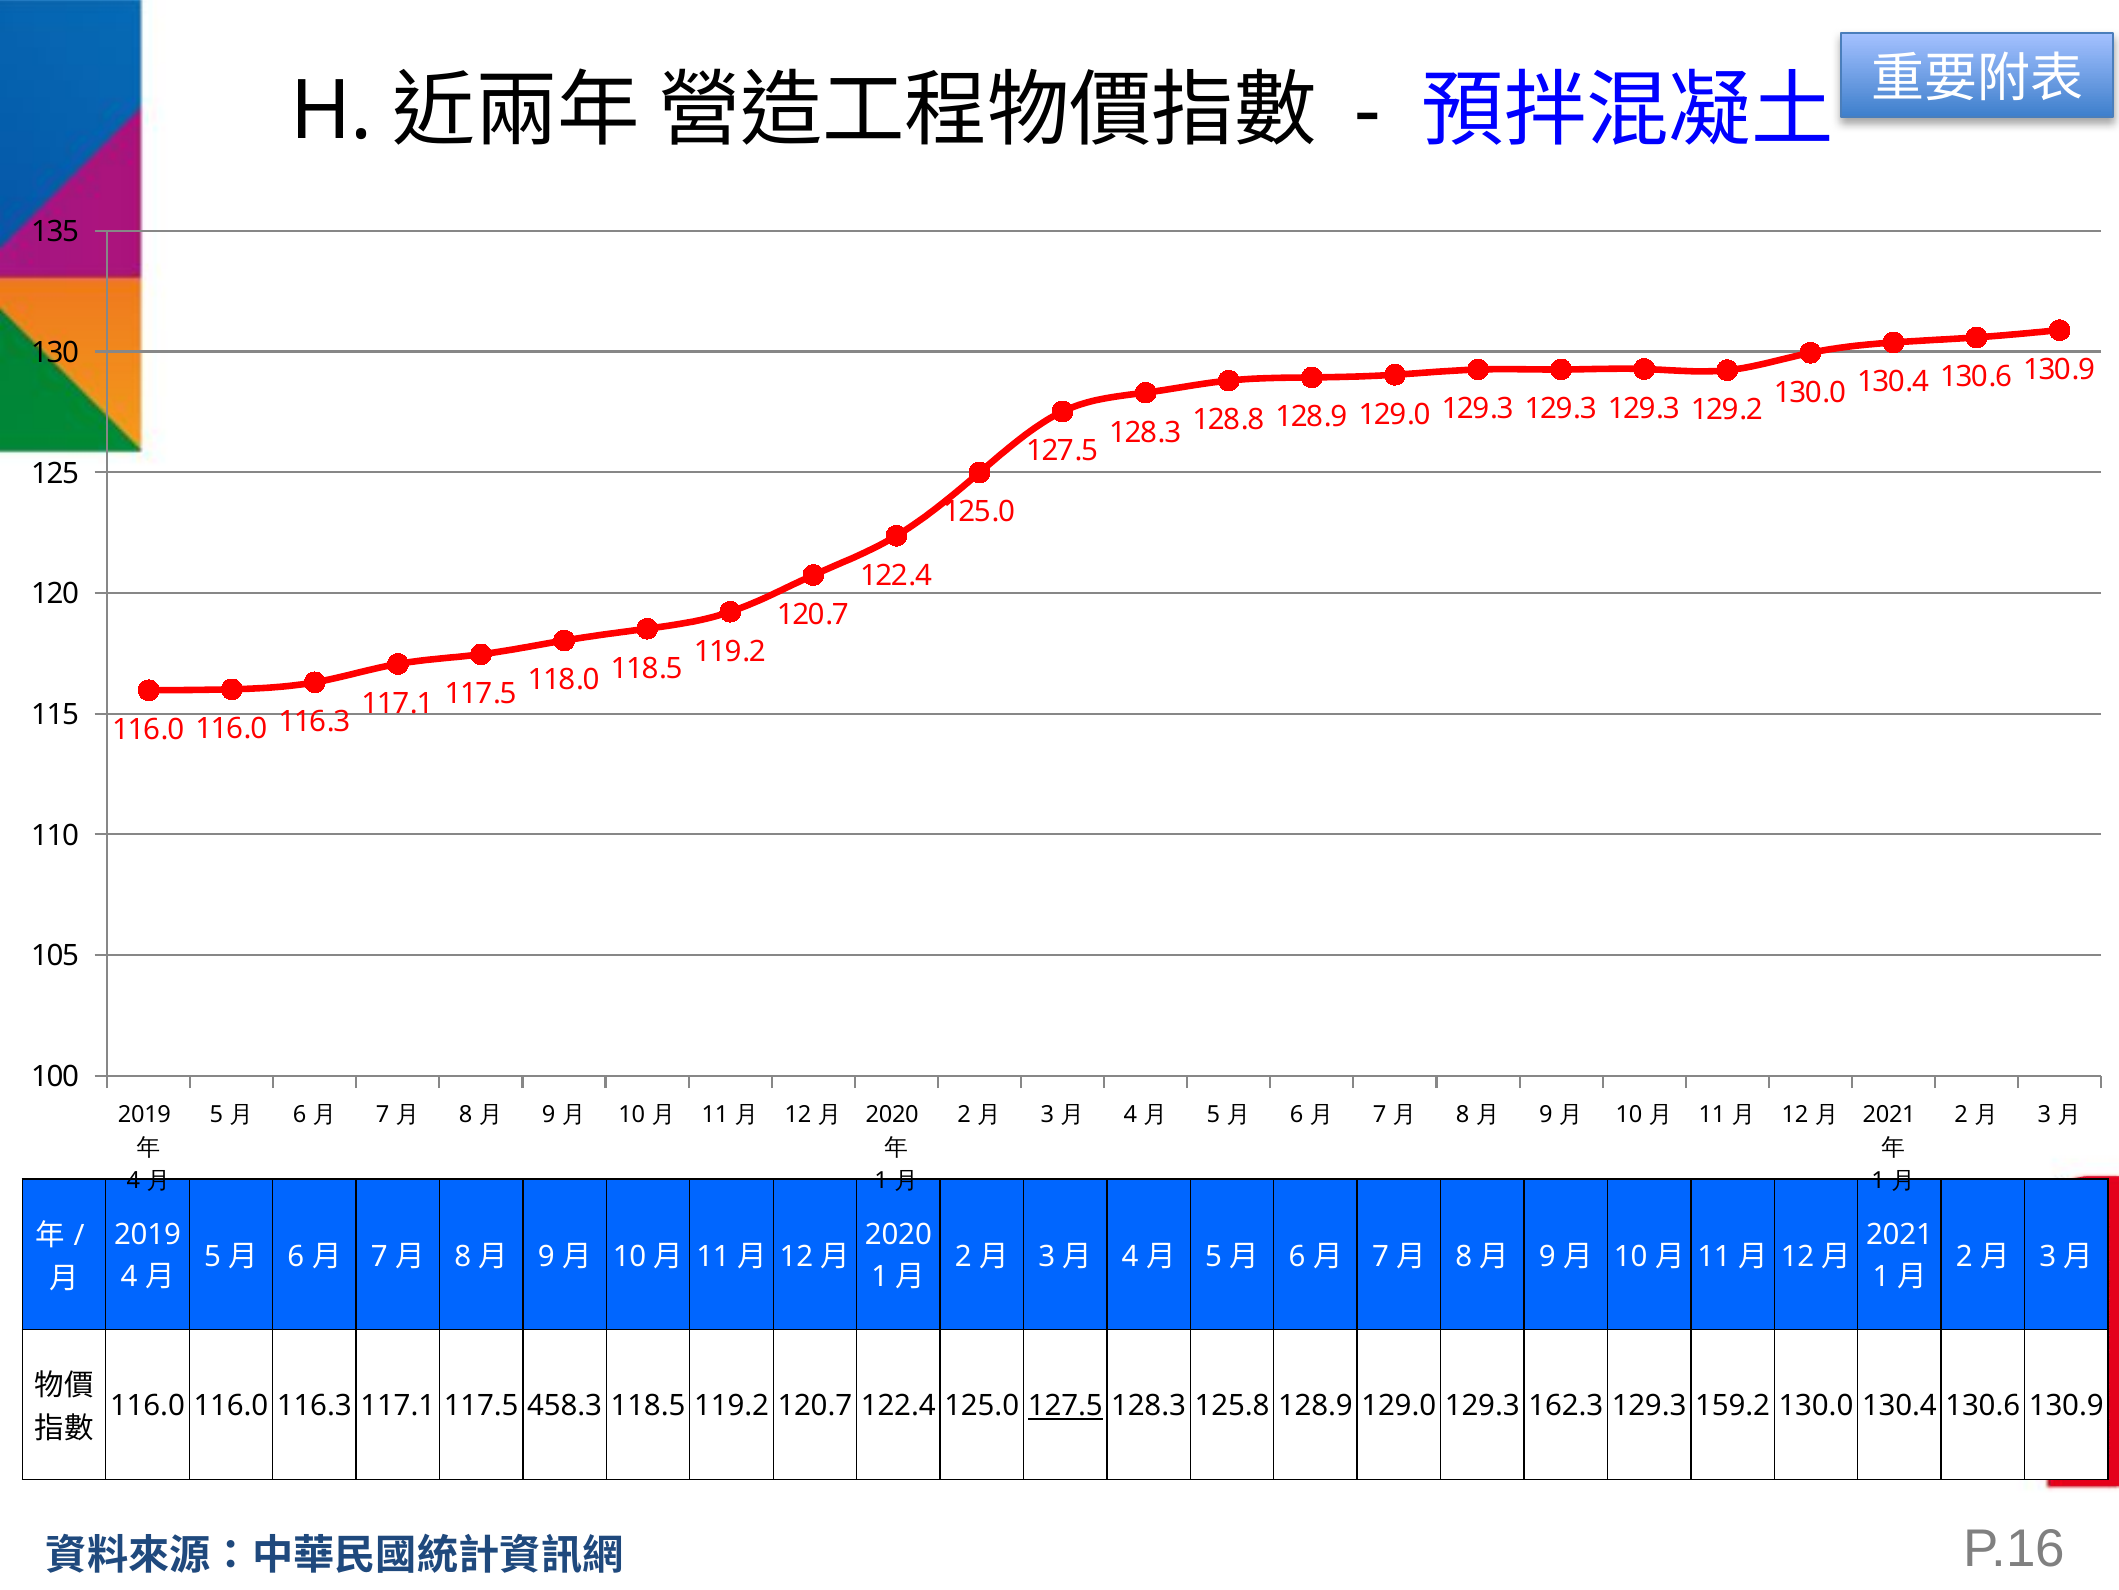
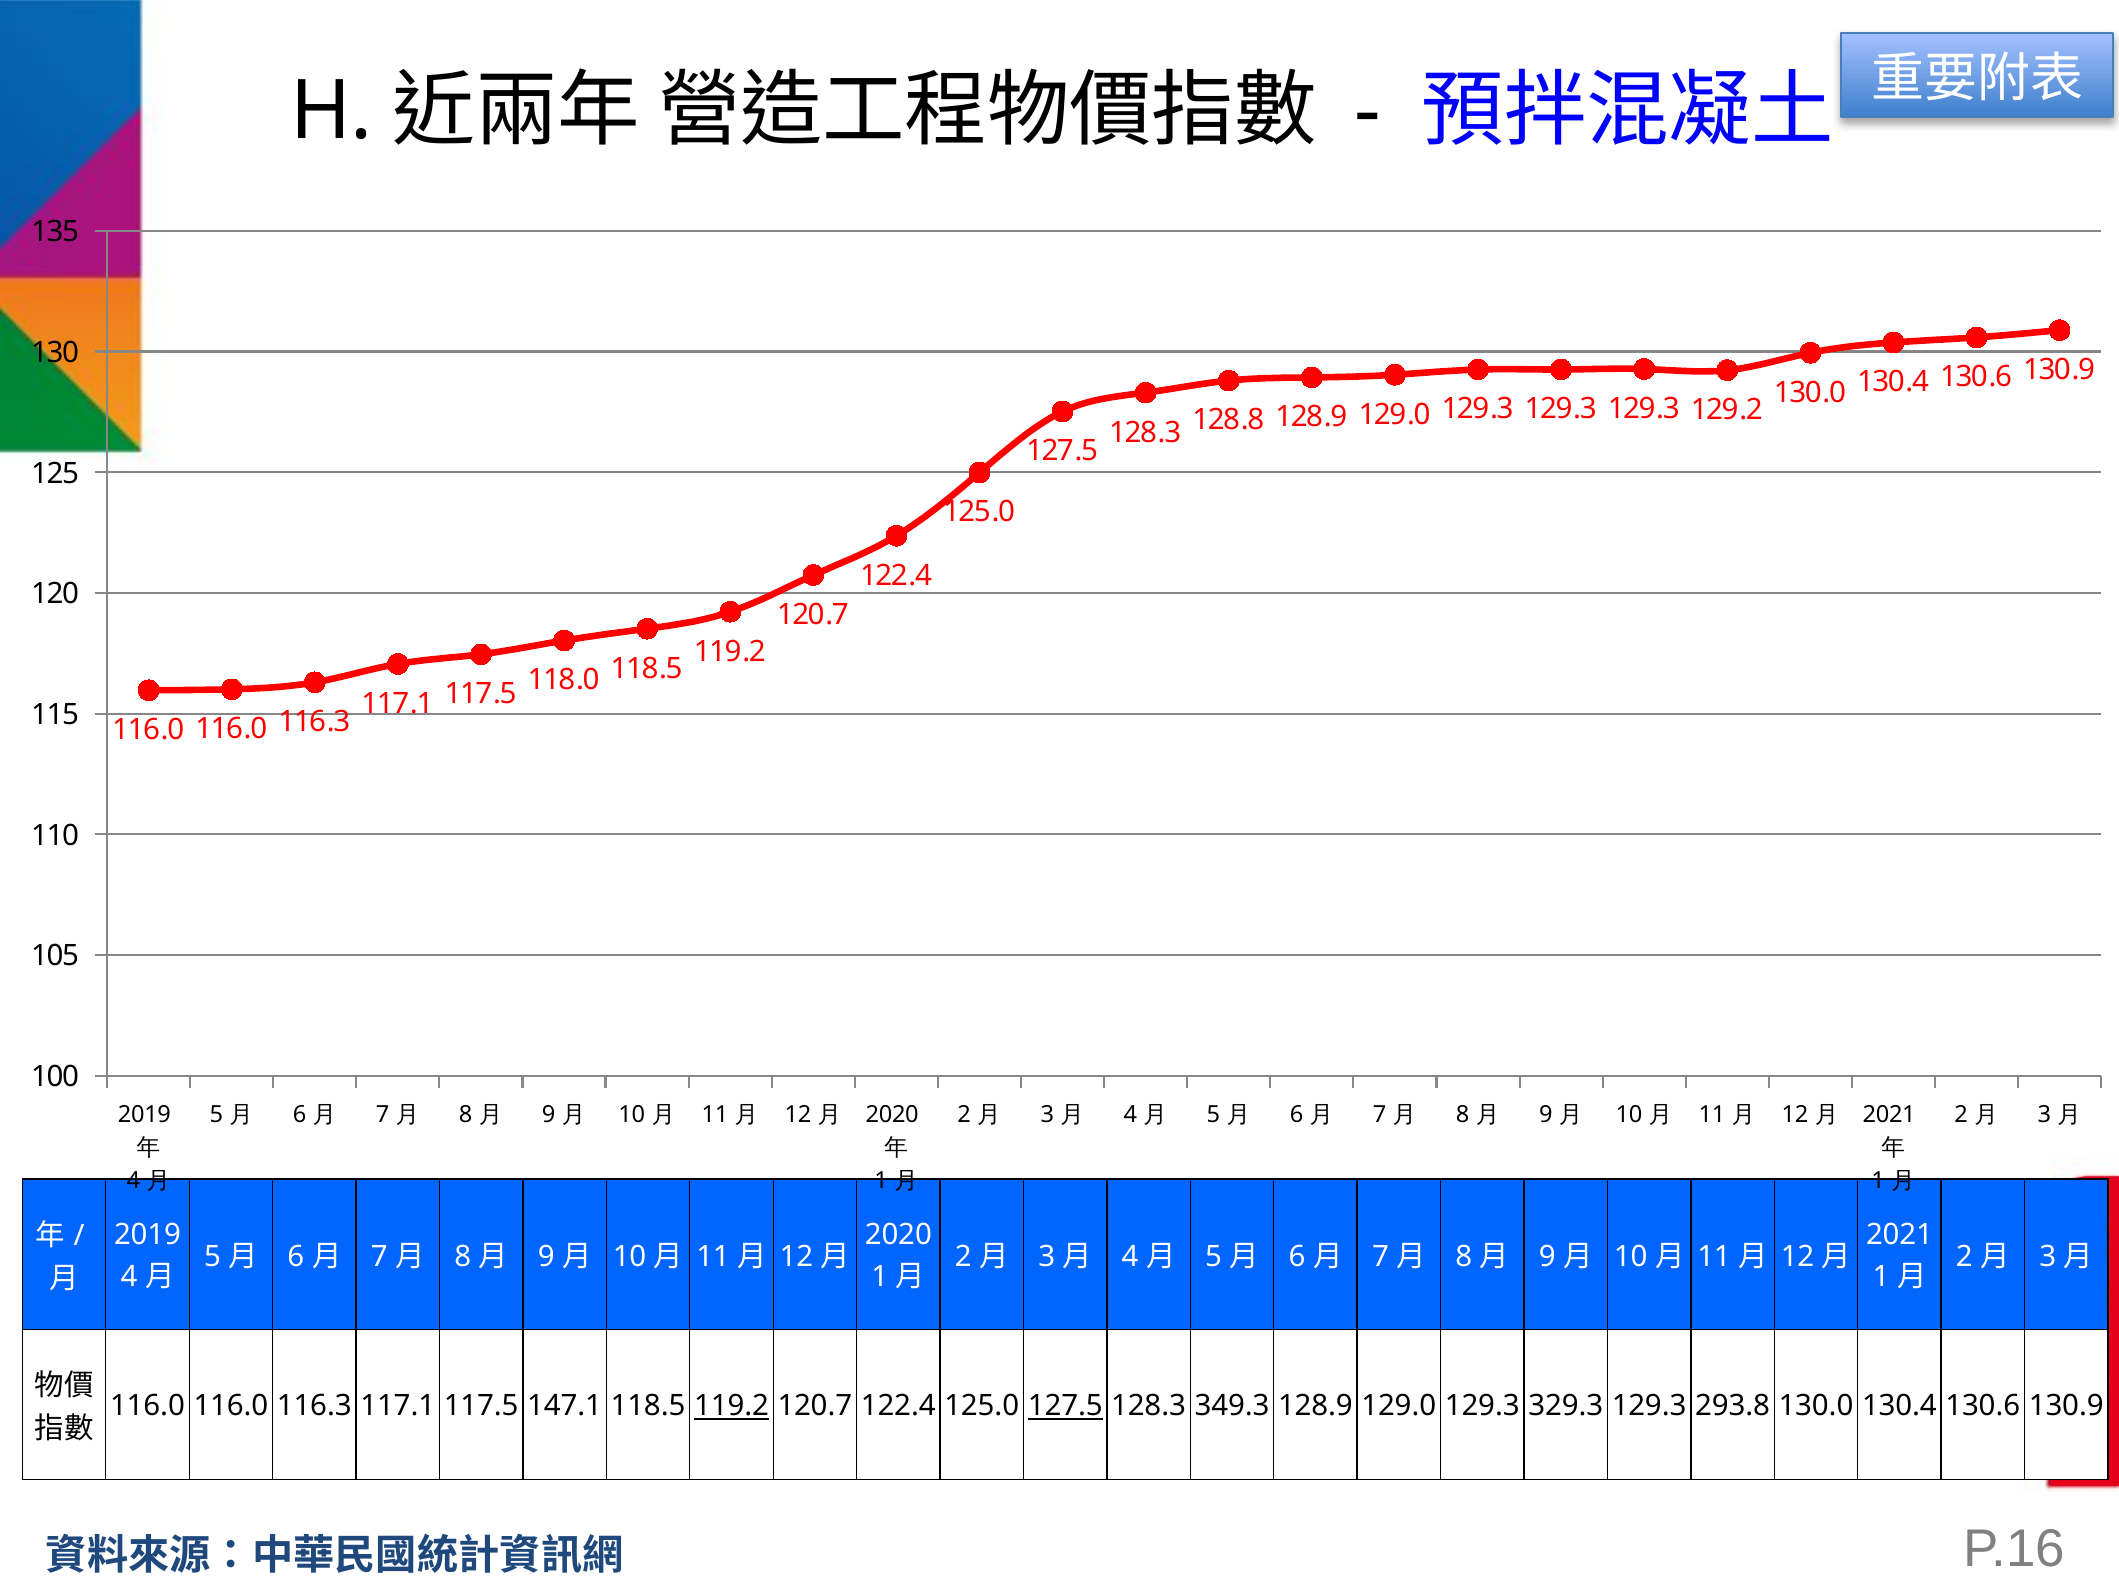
458.3: 458.3 -> 147.1
119.2 at (732, 1405) underline: none -> present
125.8: 125.8 -> 349.3
162.3: 162.3 -> 329.3
159.2: 159.2 -> 293.8
